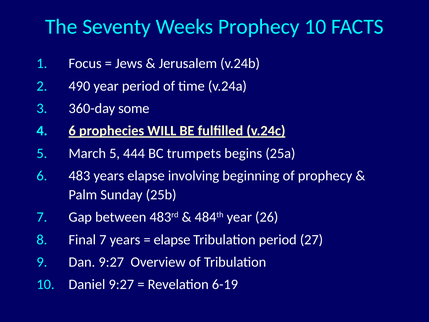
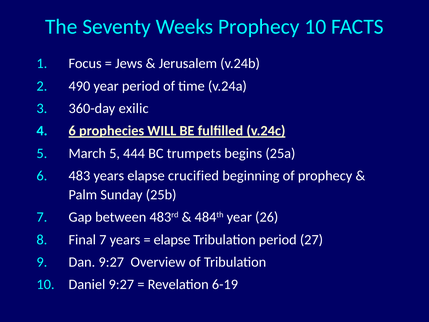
some: some -> exilic
involving: involving -> crucified
